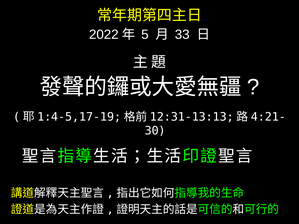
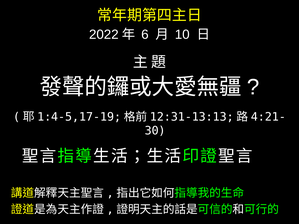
5: 5 -> 6
33: 33 -> 10
